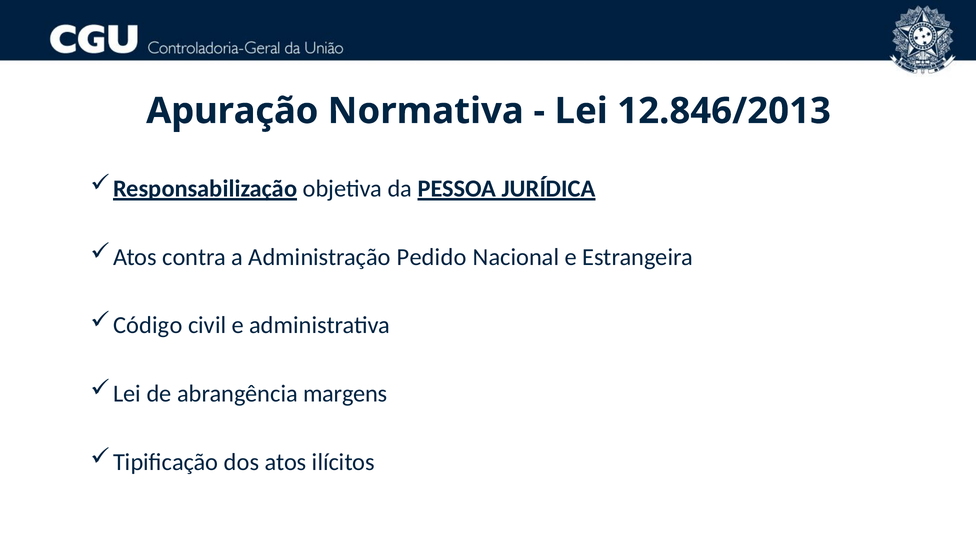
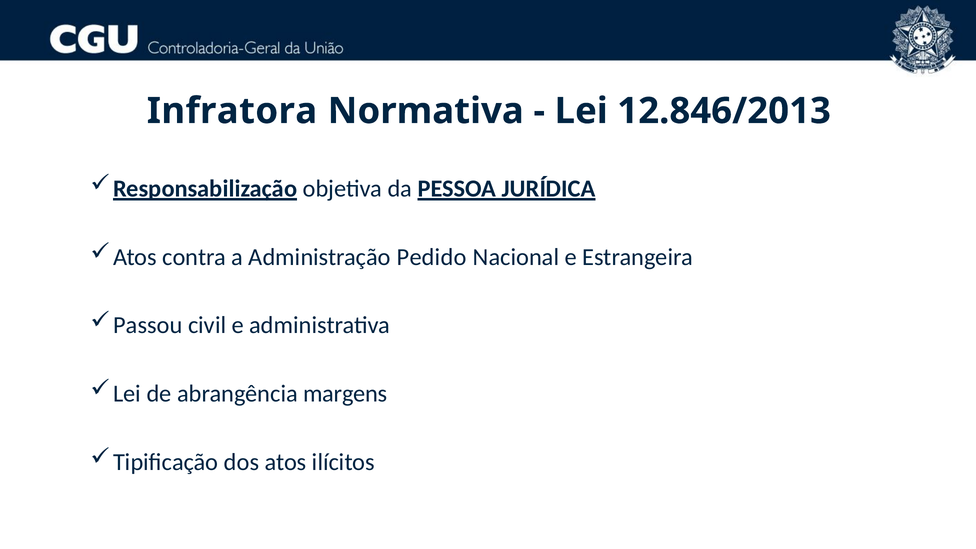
Apuração: Apuração -> Infratora
Código: Código -> Passou
